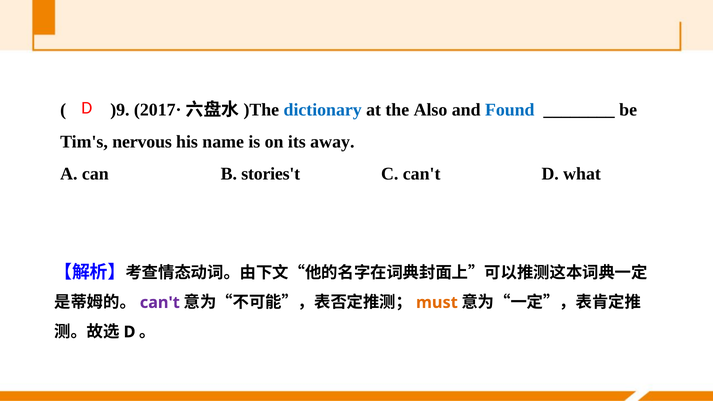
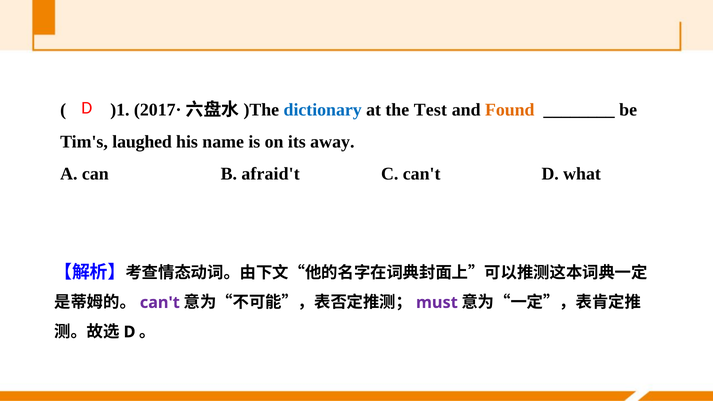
)9: )9 -> )1
Also: Also -> Test
Found colour: blue -> orange
nervous: nervous -> laughed
stories't: stories't -> afraid't
must colour: orange -> purple
